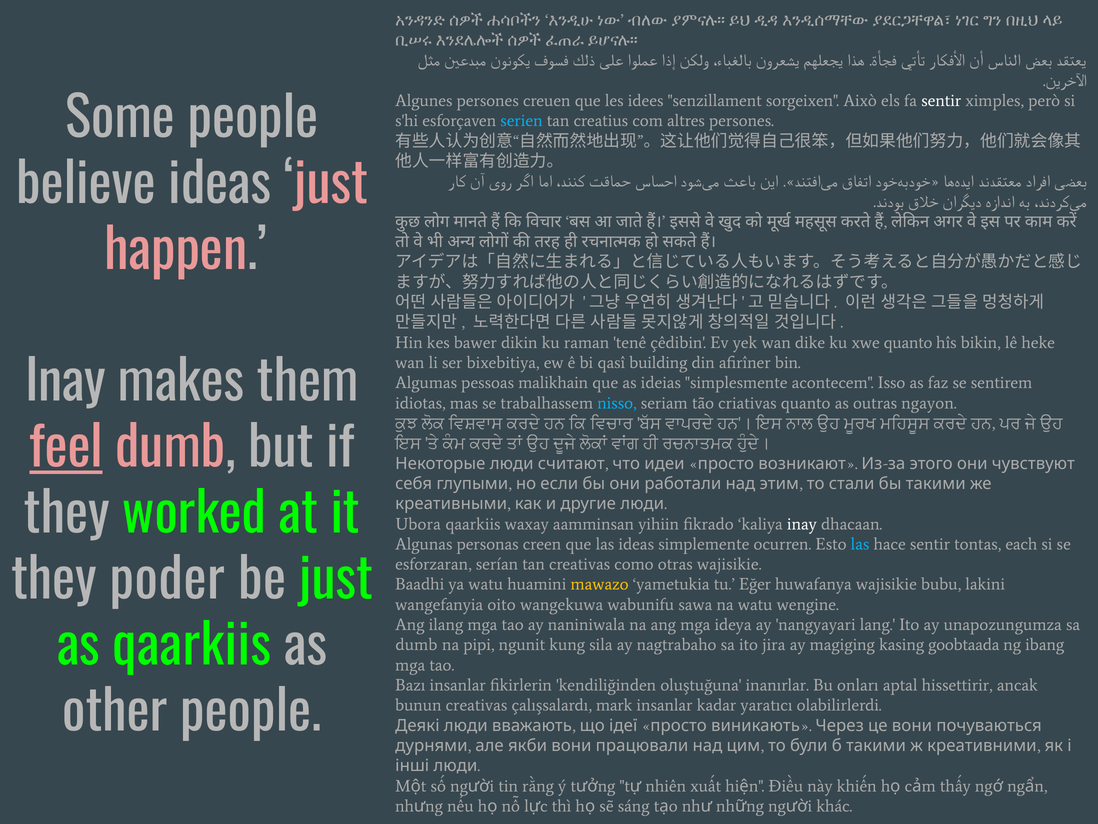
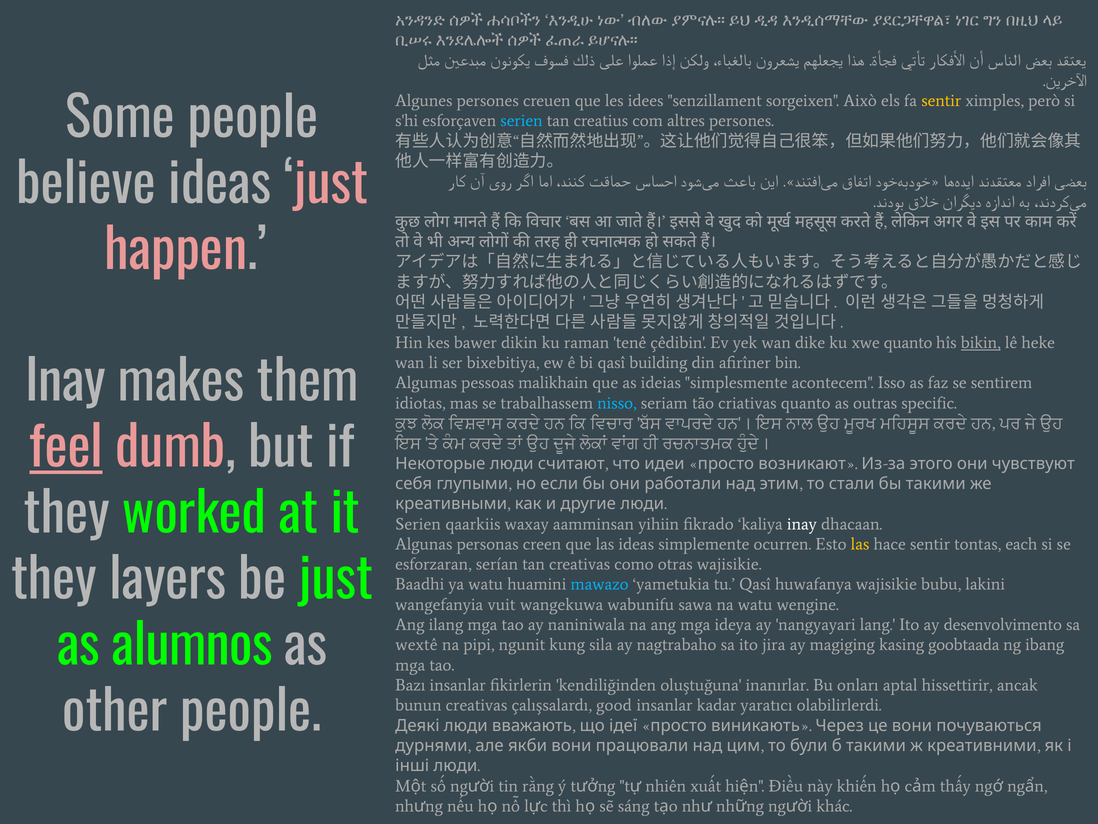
sentir at (941, 101) colour: white -> yellow
bikin underline: none -> present
ngayon: ngayon -> specific
Ubora at (418, 524): Ubora -> Serien
las at (860, 544) colour: light blue -> yellow
poder: poder -> layers
mawazo colour: yellow -> light blue
tu Eğer: Eğer -> Qasî
oito: oito -> vuit
unapozungumza: unapozungumza -> desenvolvimento
as qaarkiis: qaarkiis -> alumnos
dumb at (416, 645): dumb -> wextê
mark: mark -> good
